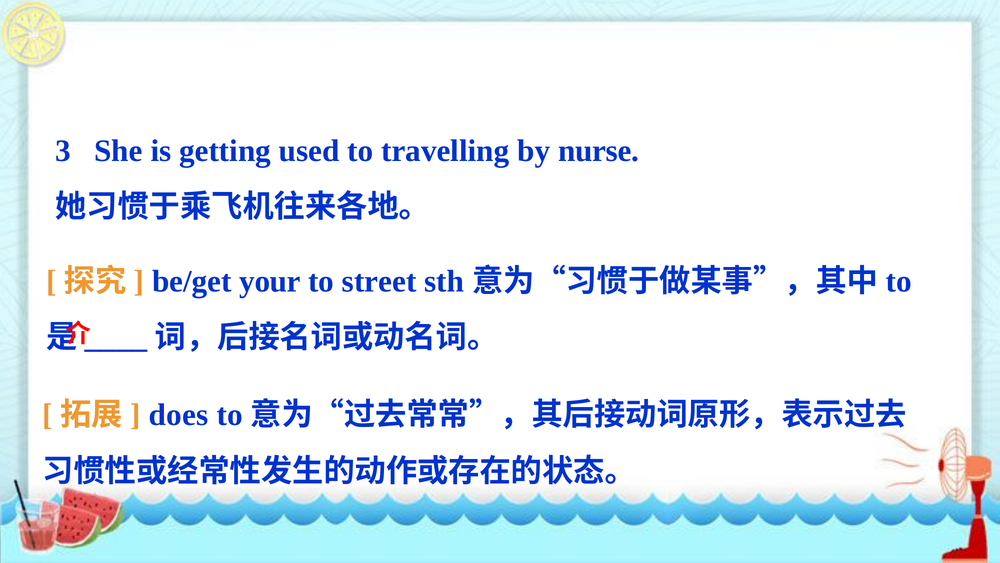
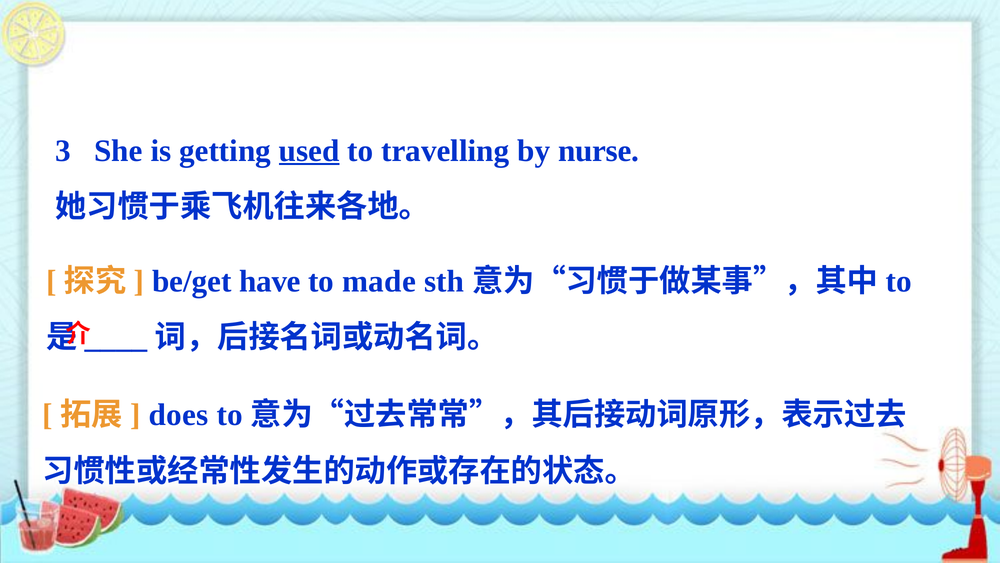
used underline: none -> present
your: your -> have
street: street -> made
